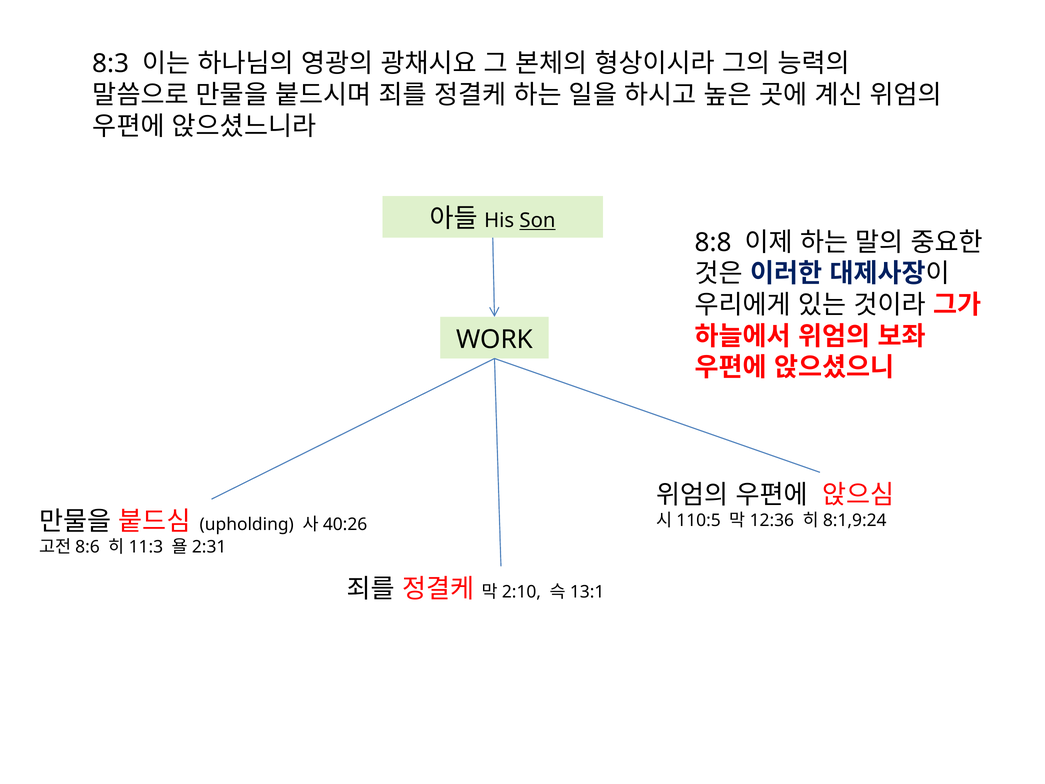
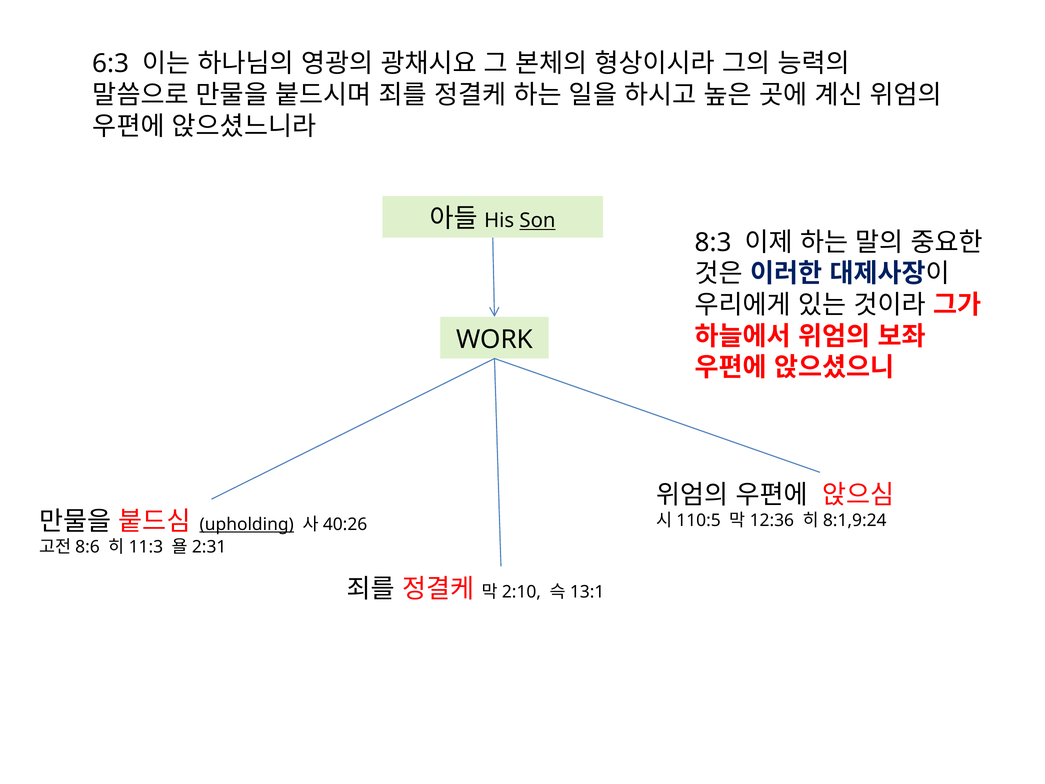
8:3: 8:3 -> 6:3
8:8: 8:8 -> 8:3
upholding underline: none -> present
